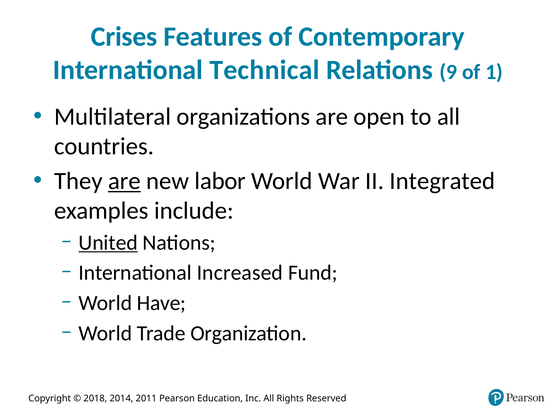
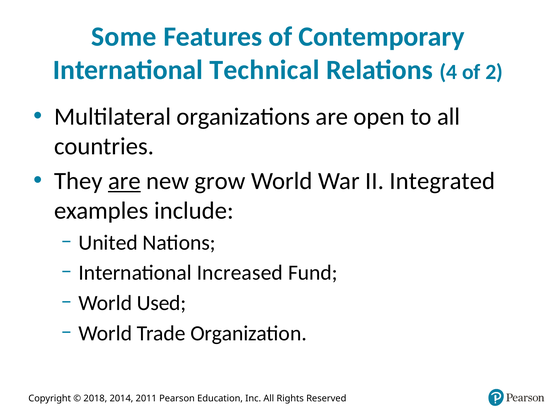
Crises: Crises -> Some
9: 9 -> 4
1: 1 -> 2
labor: labor -> grow
United underline: present -> none
Have: Have -> Used
